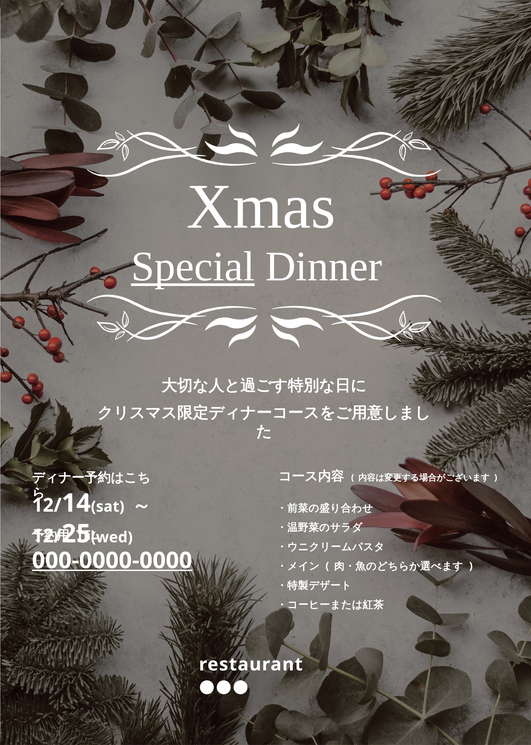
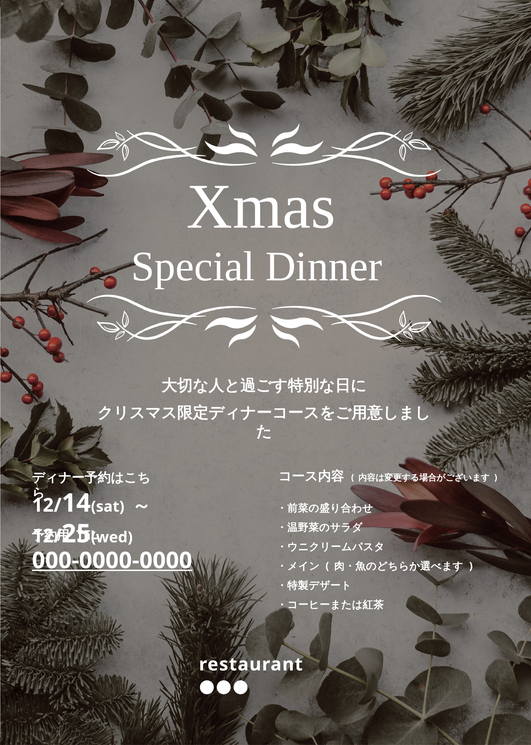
Special underline: present -> none
